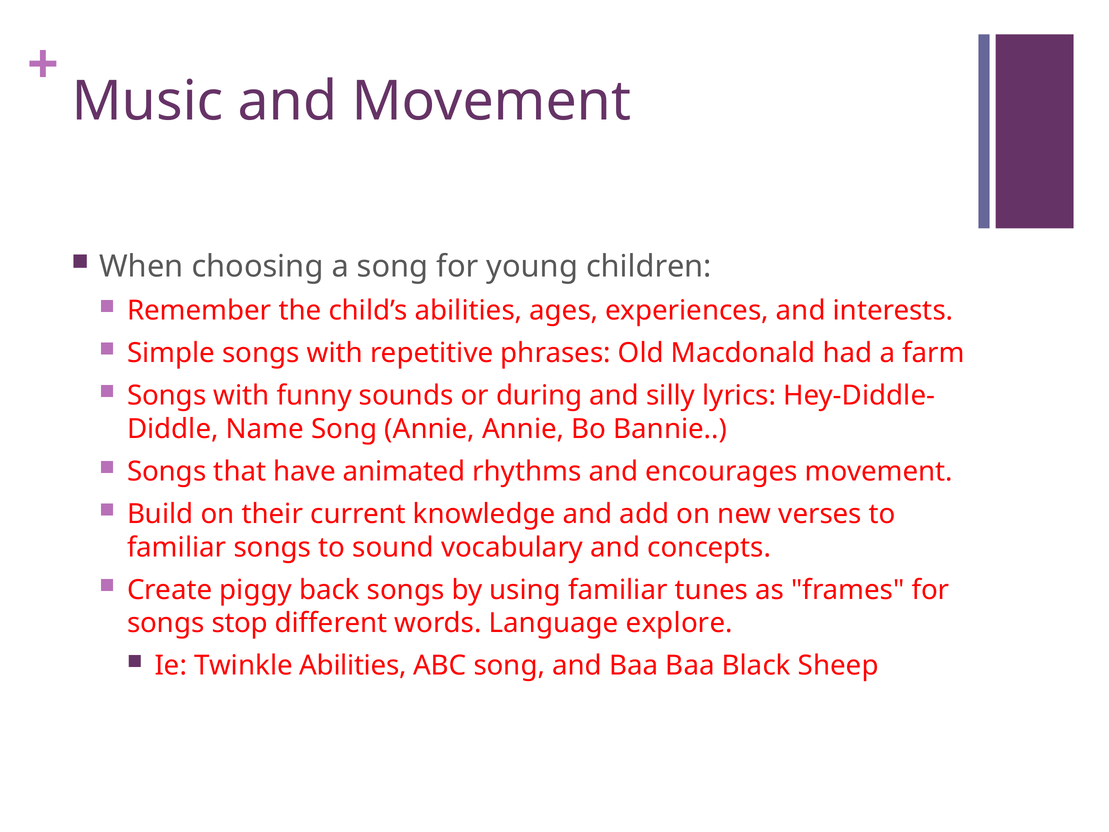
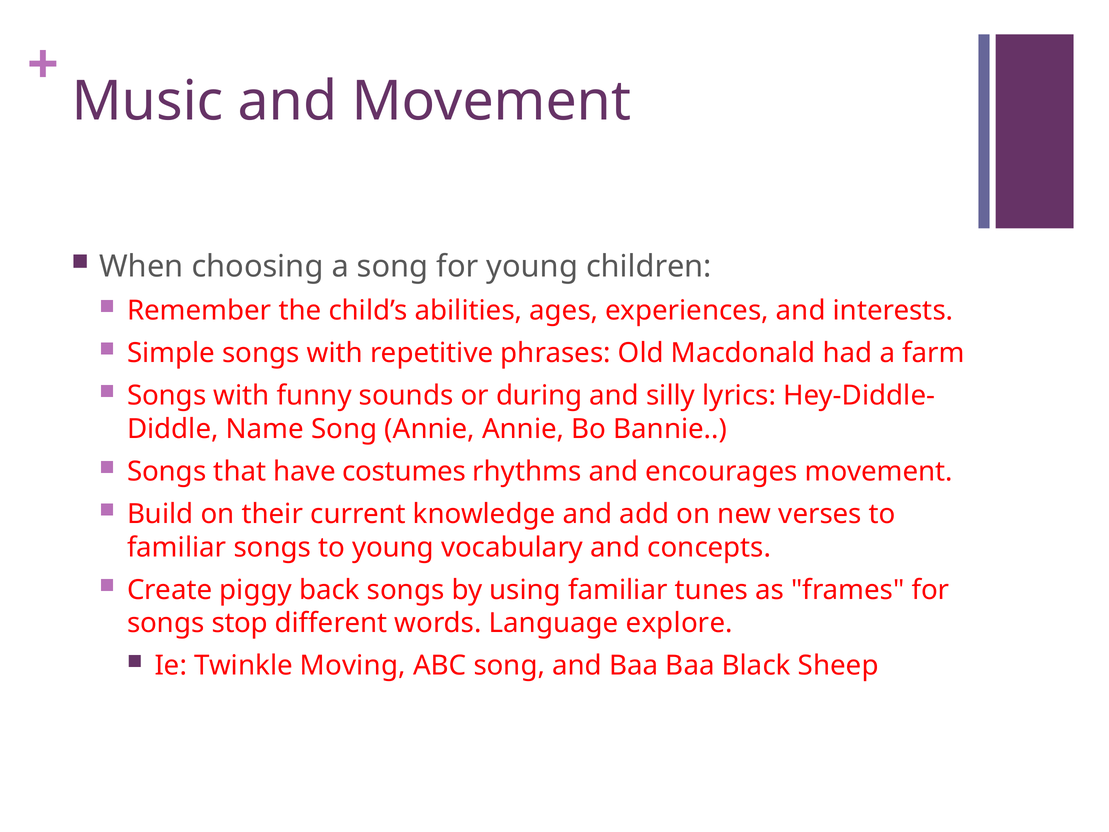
animated: animated -> costumes
to sound: sound -> young
Twinkle Abilities: Abilities -> Moving
